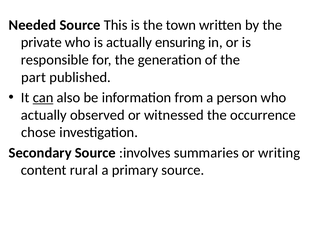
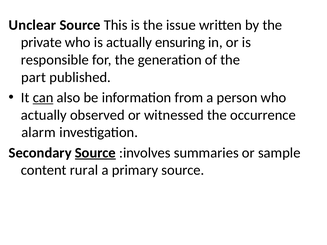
Needed: Needed -> Unclear
town: town -> issue
chose: chose -> alarm
Source at (95, 153) underline: none -> present
writing: writing -> sample
